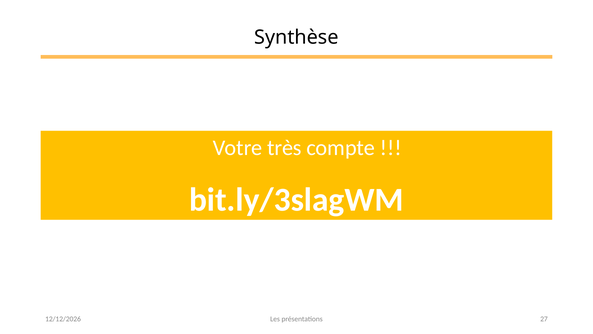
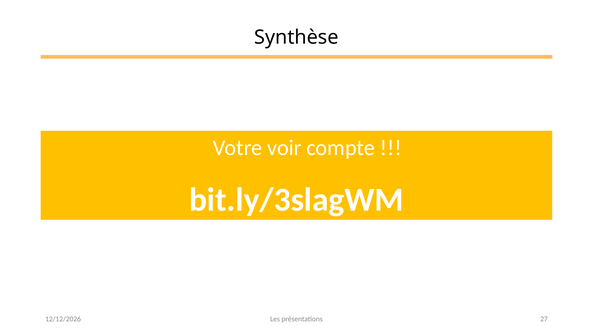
très: très -> voir
